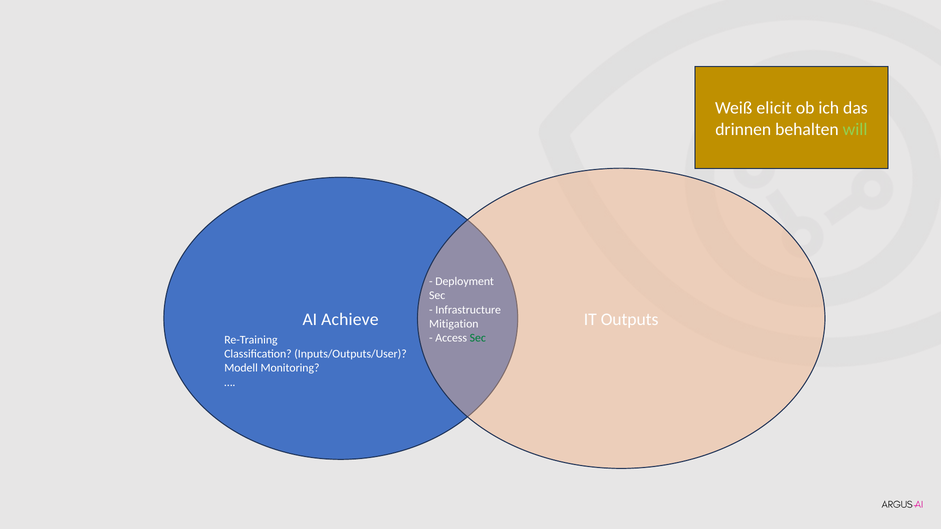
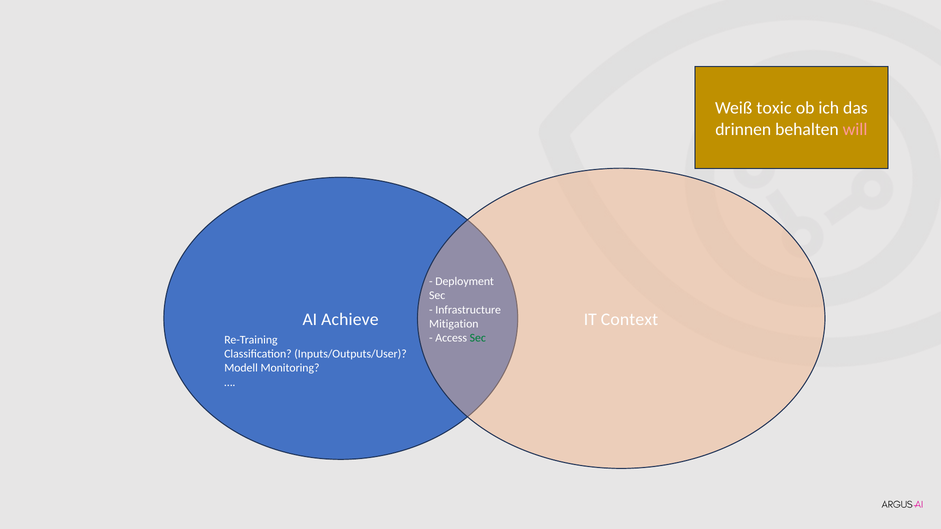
elicit: elicit -> toxic
will colour: light green -> pink
Outputs: Outputs -> Context
